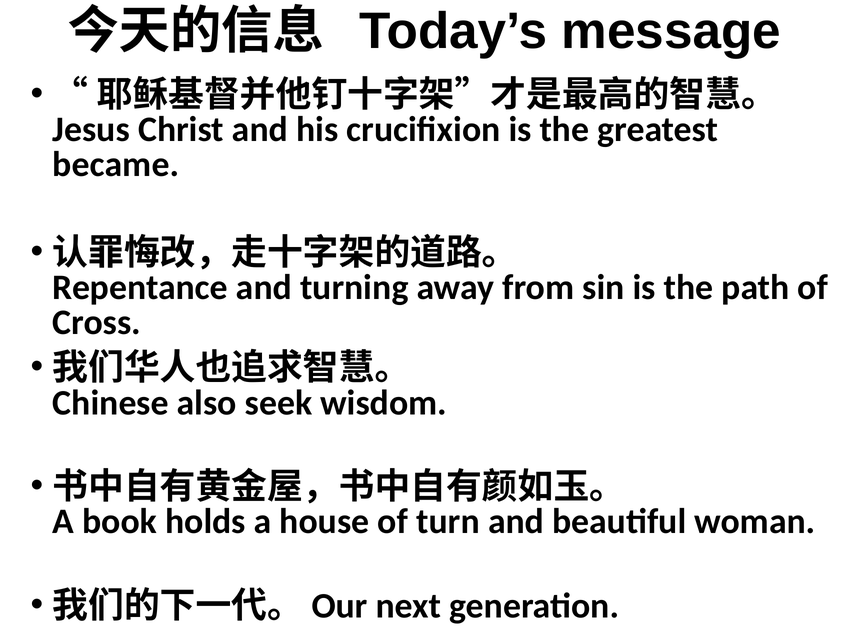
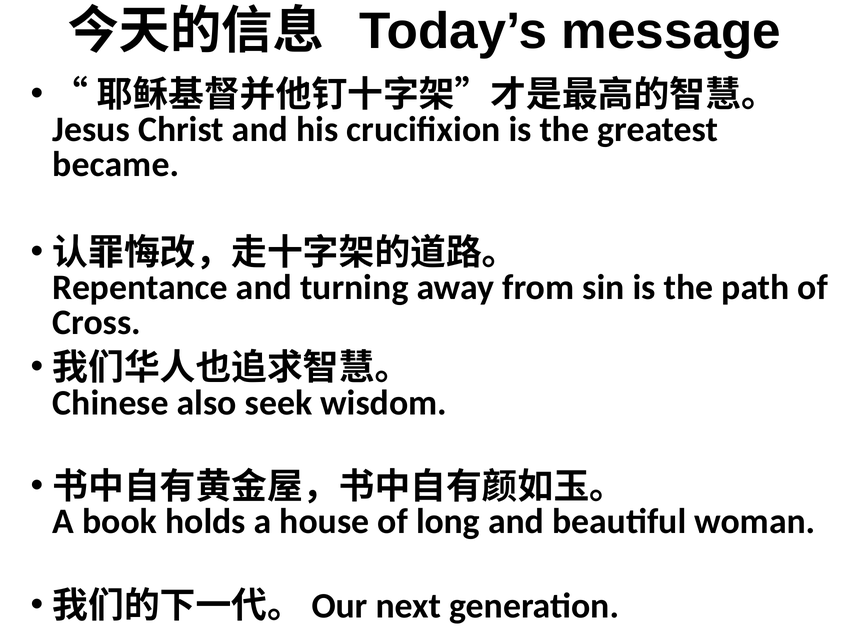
turn: turn -> long
